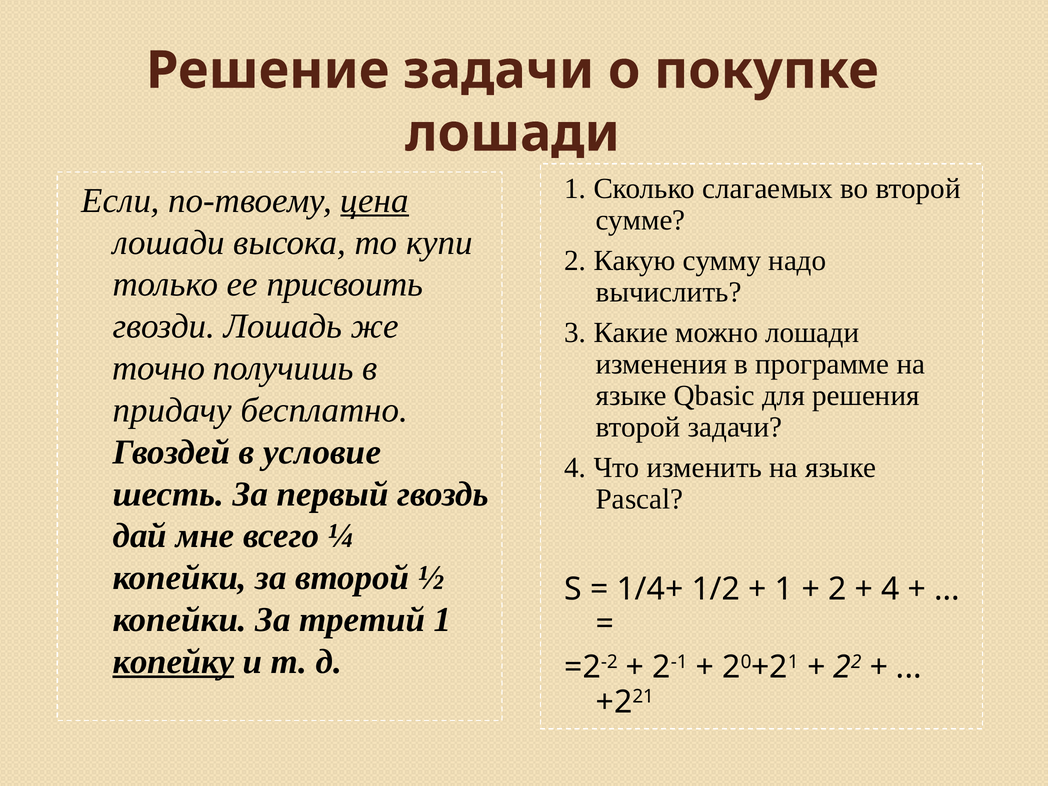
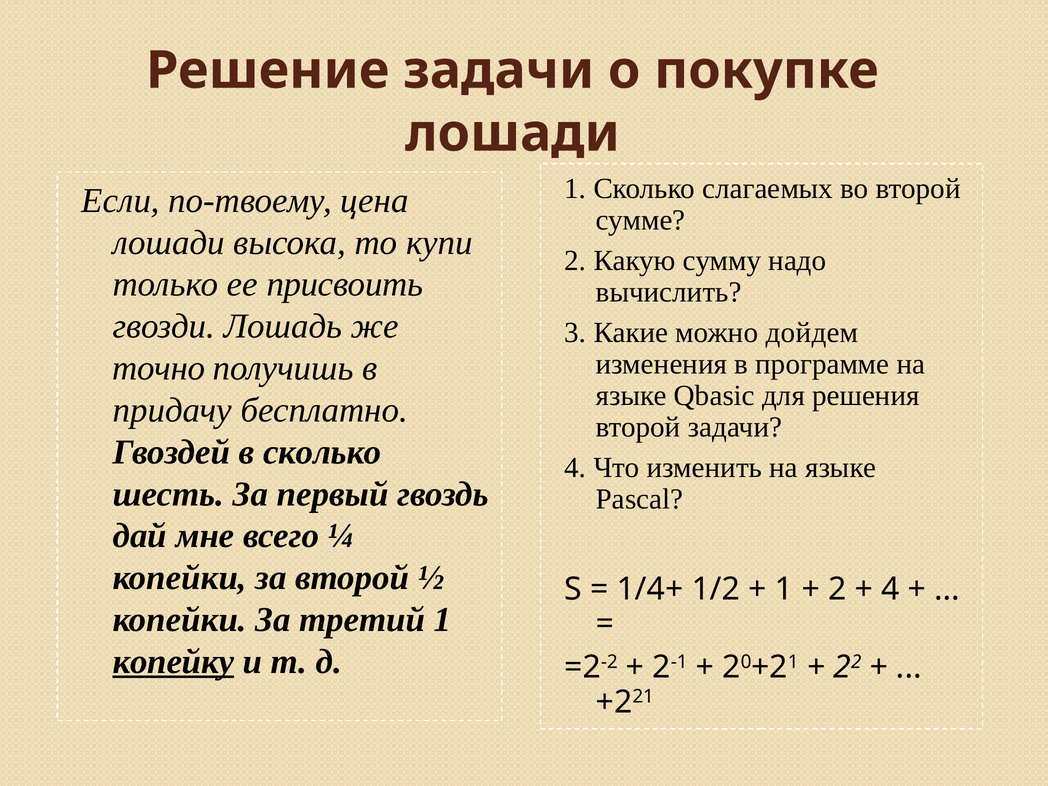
цена underline: present -> none
можно лошади: лошади -> дойдем
в условие: условие -> сколько
